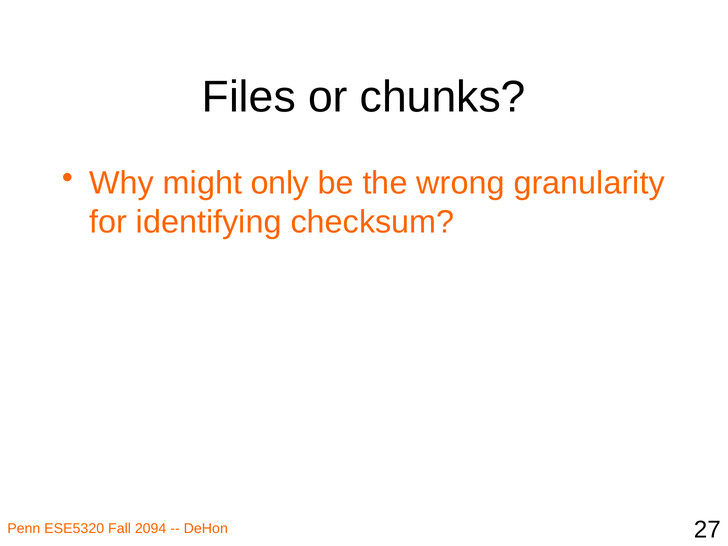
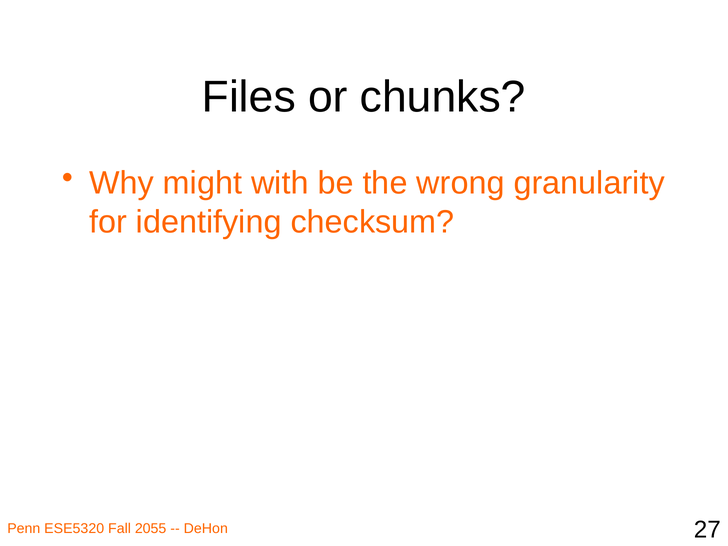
only: only -> with
2094: 2094 -> 2055
